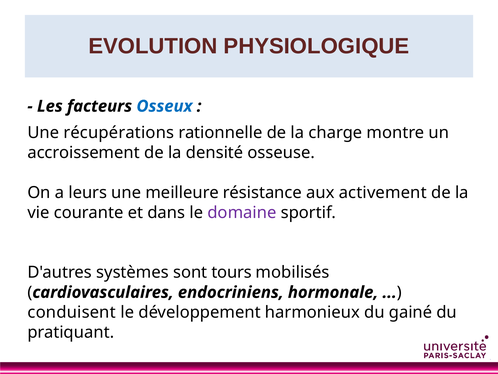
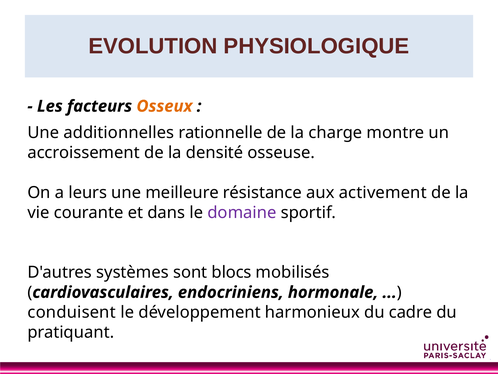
Osseux colour: blue -> orange
récupérations: récupérations -> additionnelles
tours: tours -> blocs
gainé: gainé -> cadre
